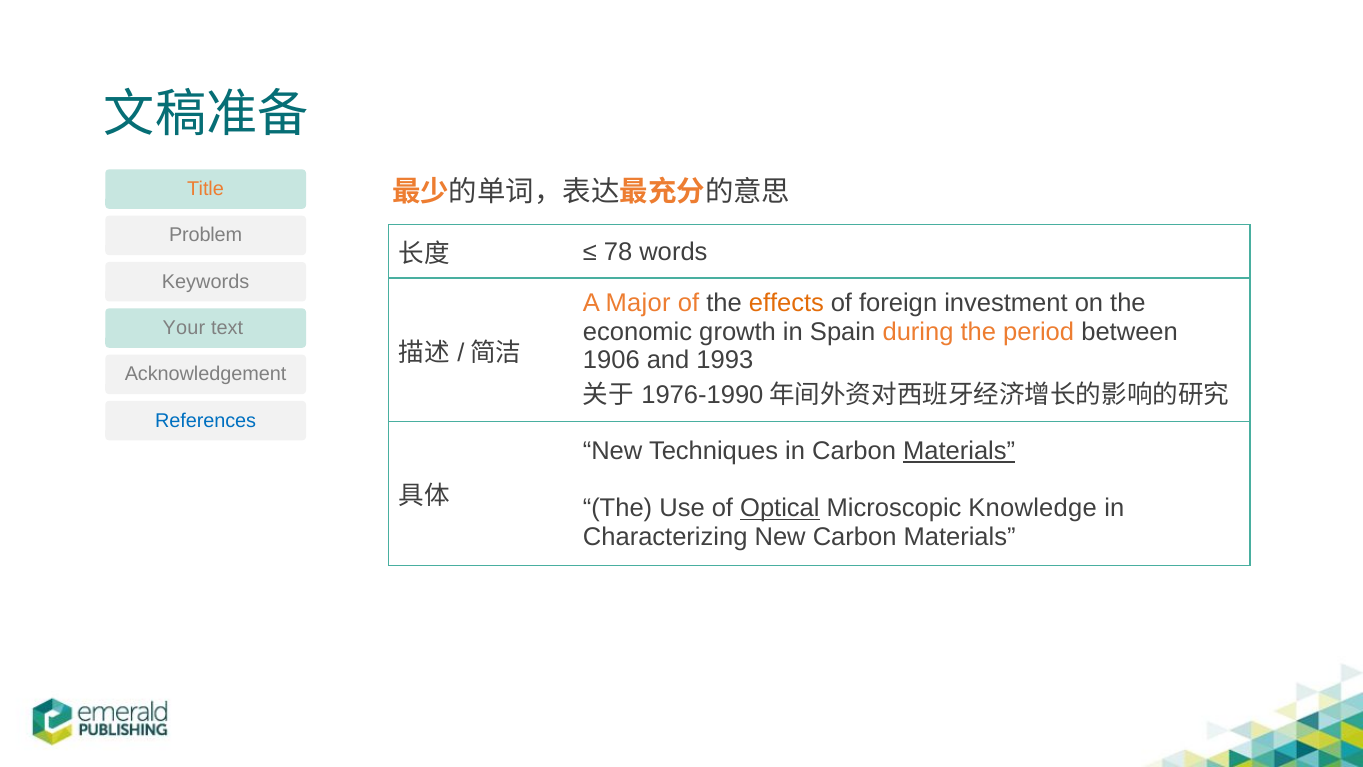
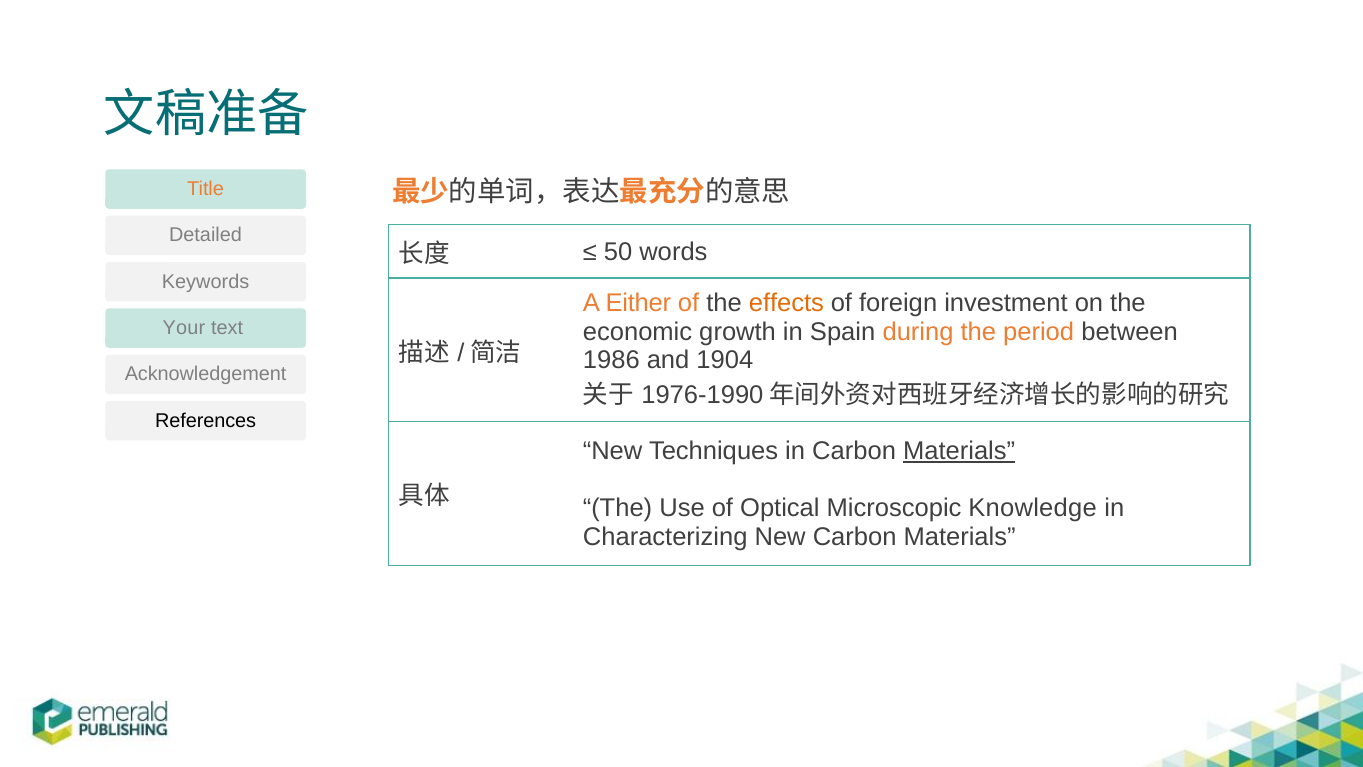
Problem: Problem -> Detailed
78: 78 -> 50
Major: Major -> Either
1906: 1906 -> 1986
1993: 1993 -> 1904
References colour: blue -> black
Optical underline: present -> none
